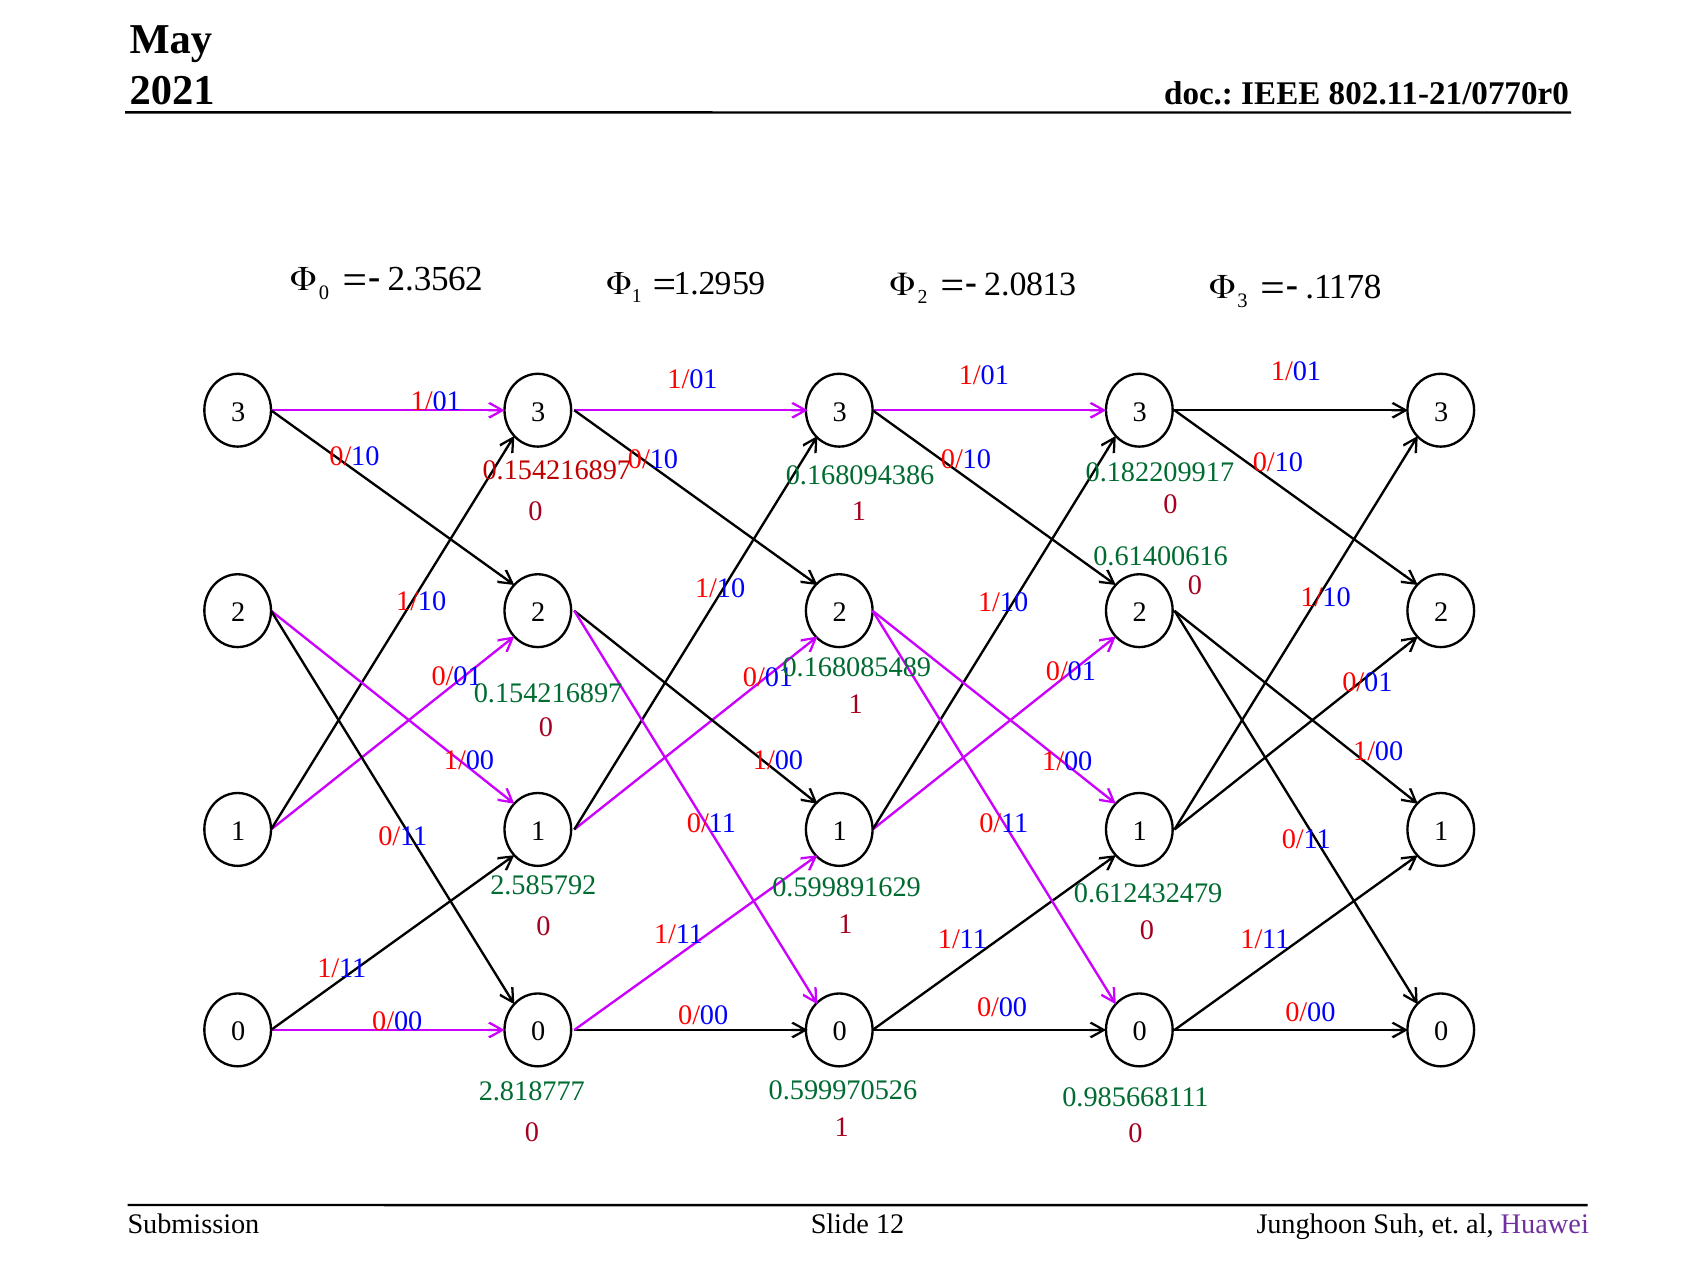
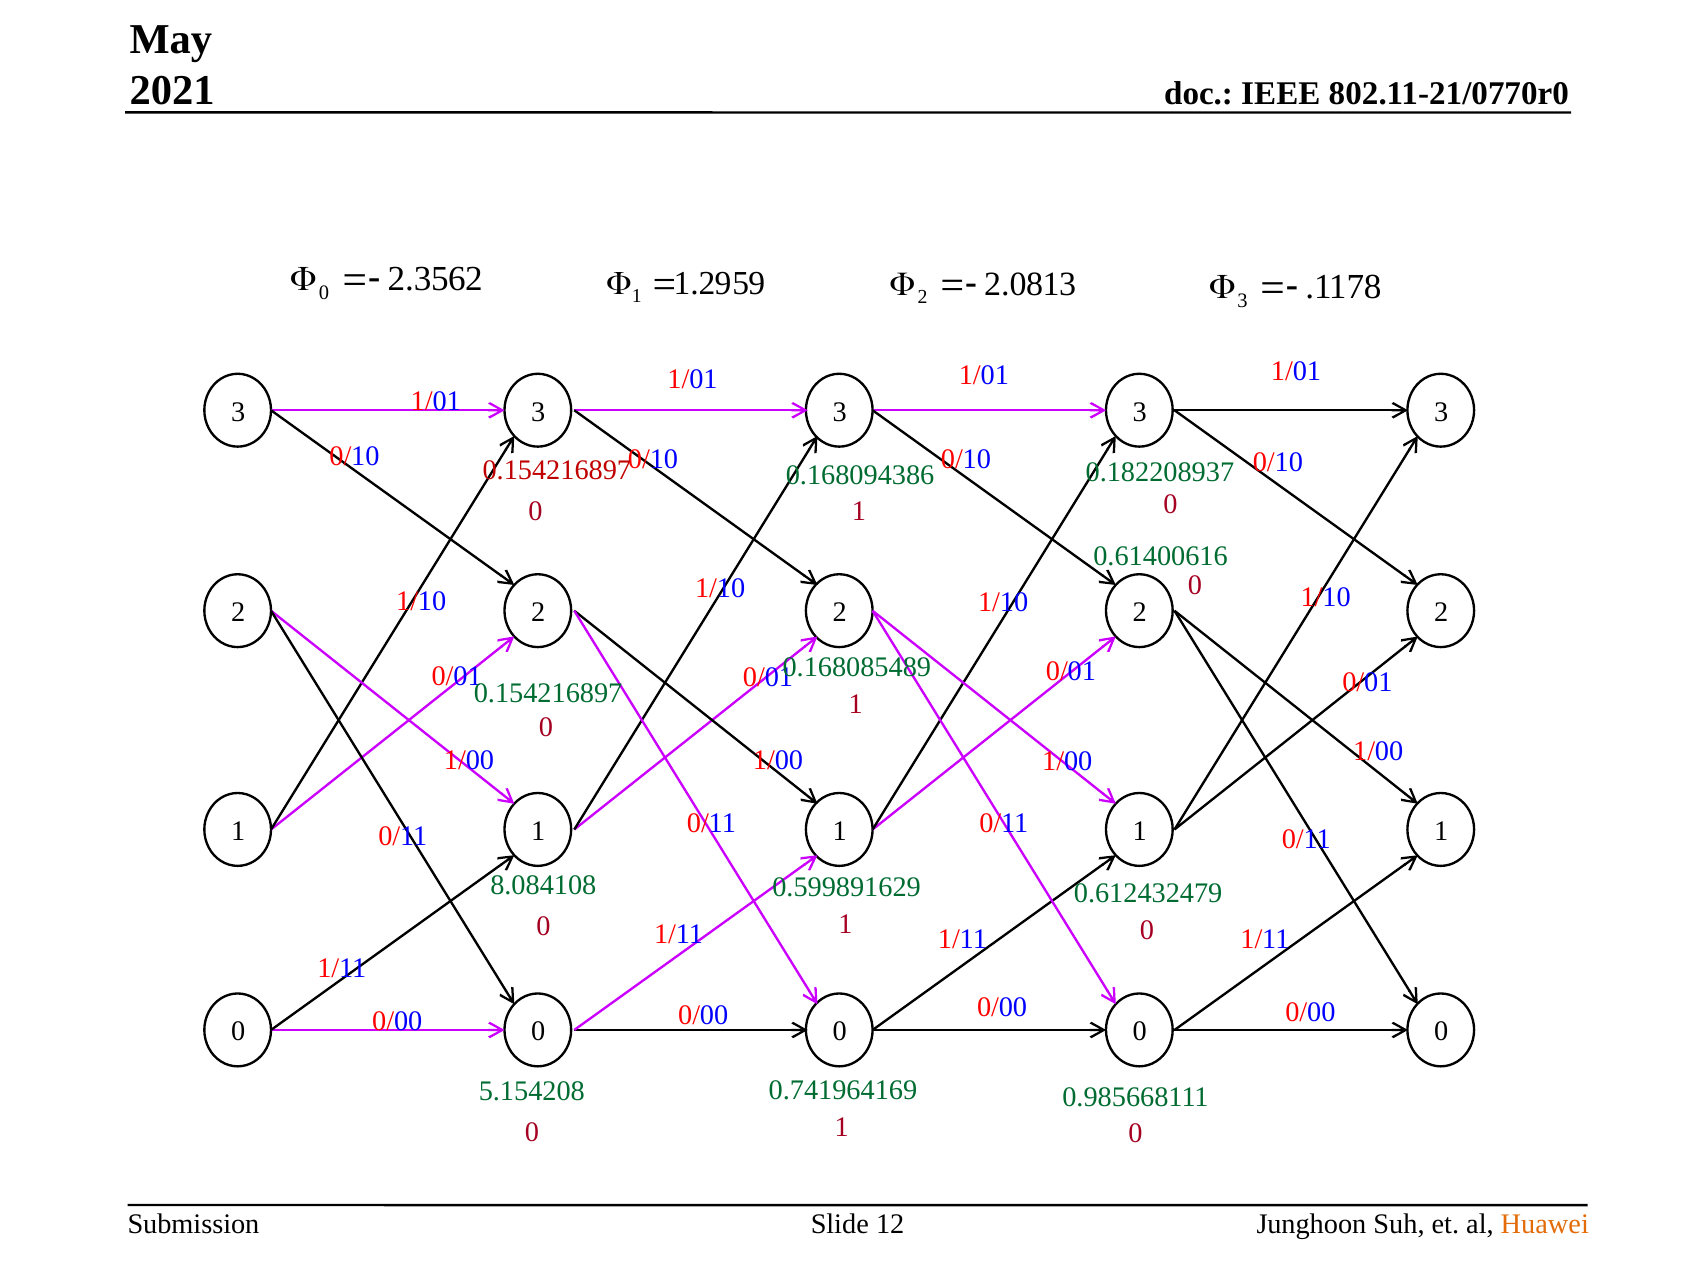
0.182209917: 0.182209917 -> 0.182208937
2.585792: 2.585792 -> 8.084108
0.599970526: 0.599970526 -> 0.741964169
2.818777: 2.818777 -> 5.154208
Huawei colour: purple -> orange
